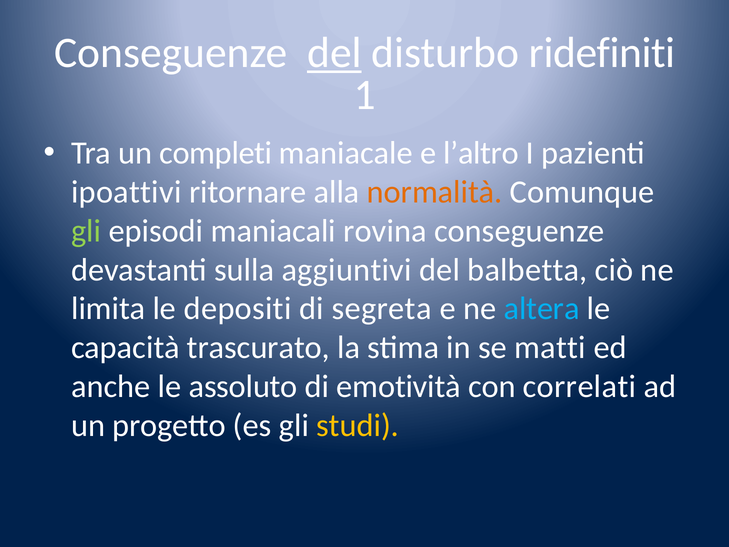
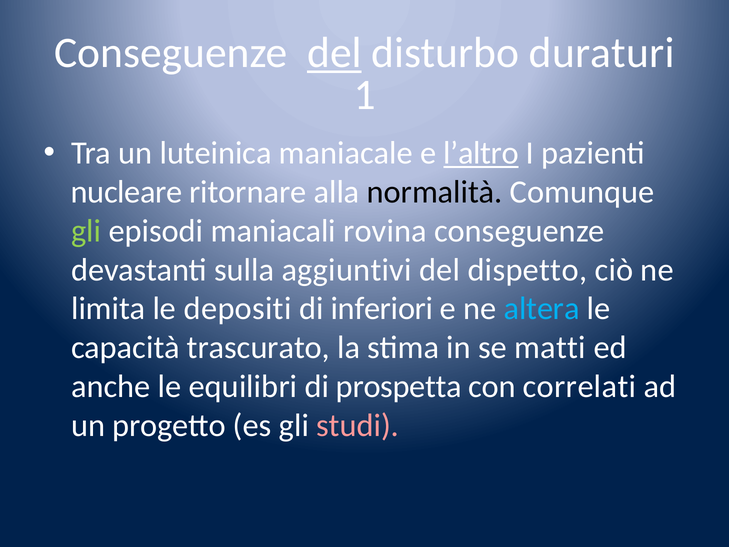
ridefiniti: ridefiniti -> duraturi
completi: completi -> luteinica
l’altro underline: none -> present
ipoattivi: ipoattivi -> nucleare
normalità colour: orange -> black
balbetta: balbetta -> dispetto
segreta: segreta -> inferiori
assoluto: assoluto -> equilibri
emotività: emotività -> prospetta
studi colour: yellow -> pink
